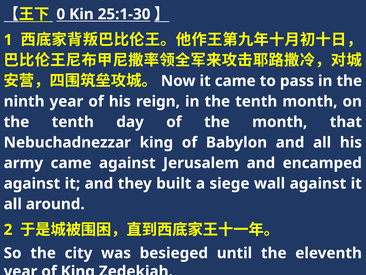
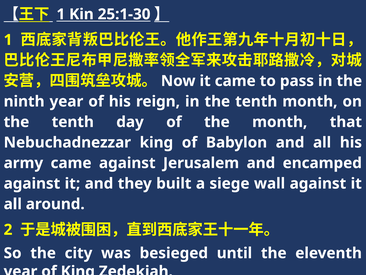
0 at (61, 14): 0 -> 1
